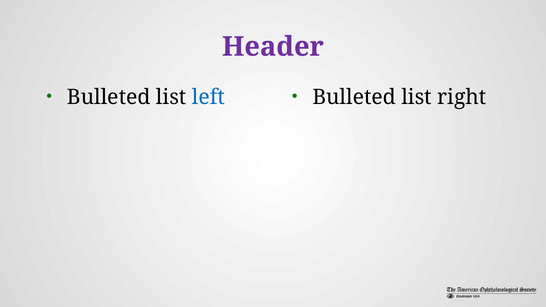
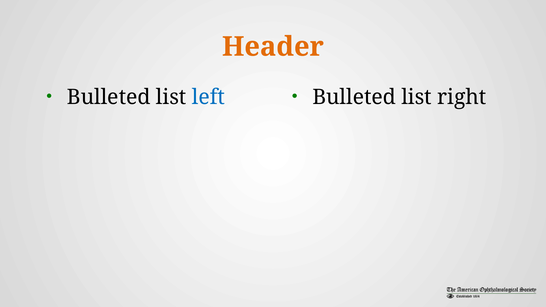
Header colour: purple -> orange
